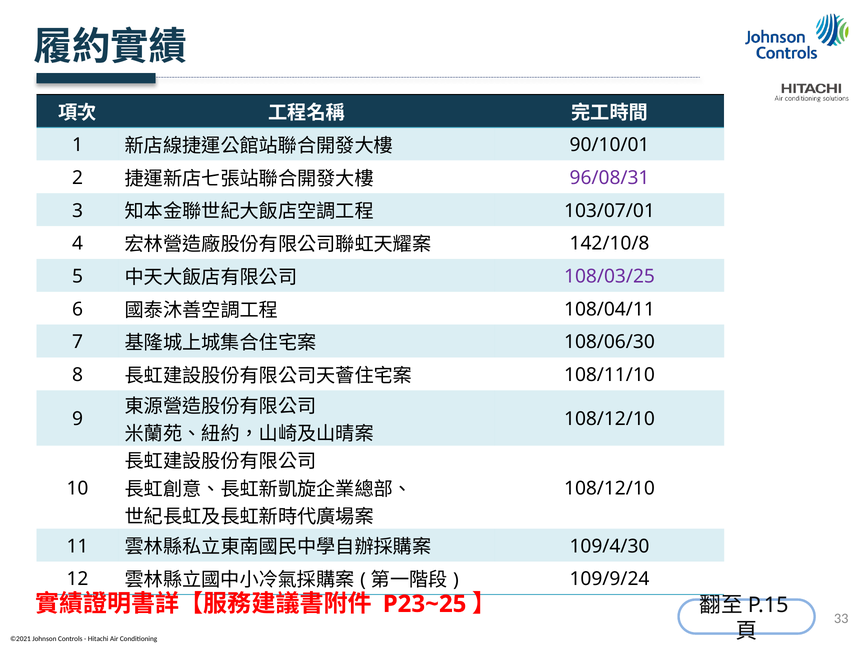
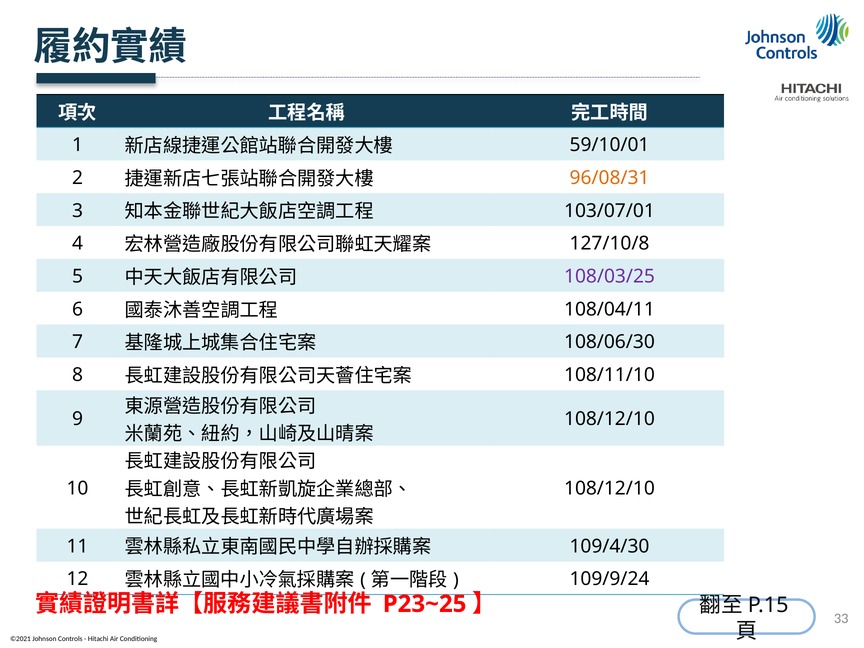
90/10/01: 90/10/01 -> 59/10/01
96/08/31 colour: purple -> orange
142/10/8: 142/10/8 -> 127/10/8
